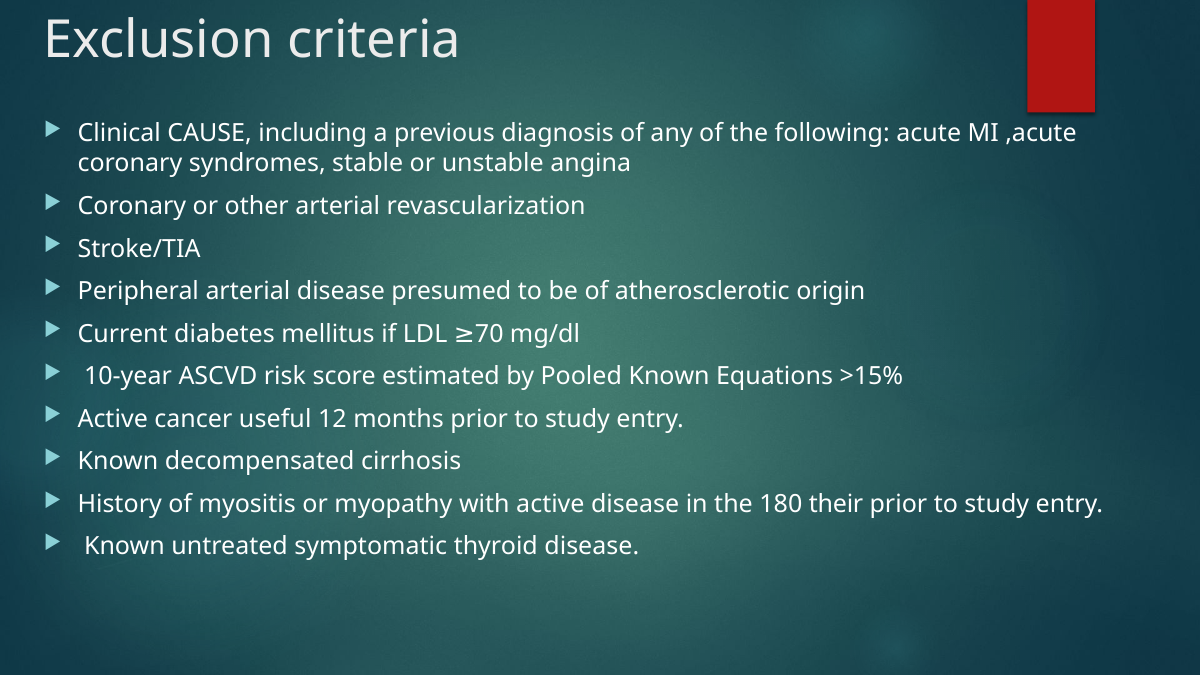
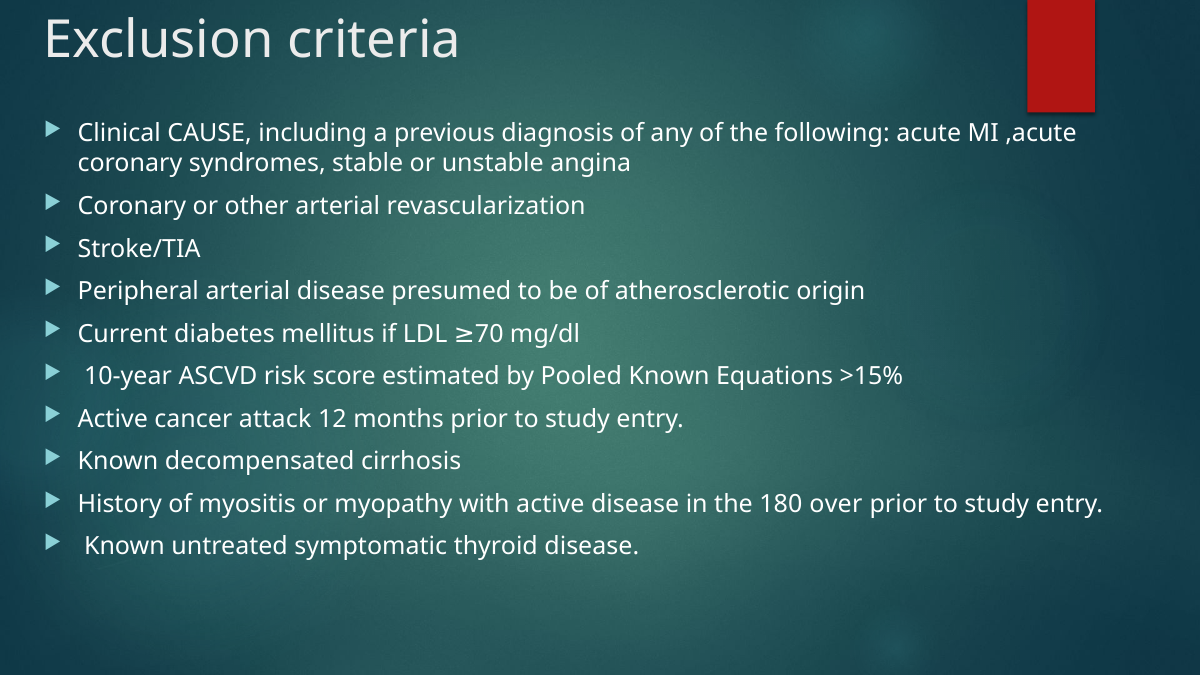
useful: useful -> attack
their: their -> over
